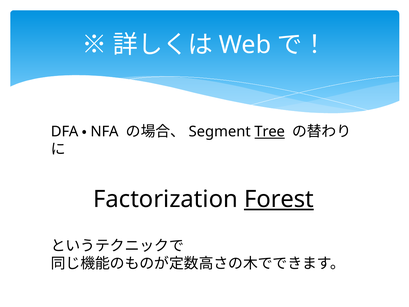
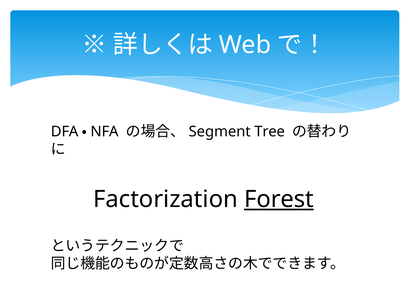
Tree underline: present -> none
